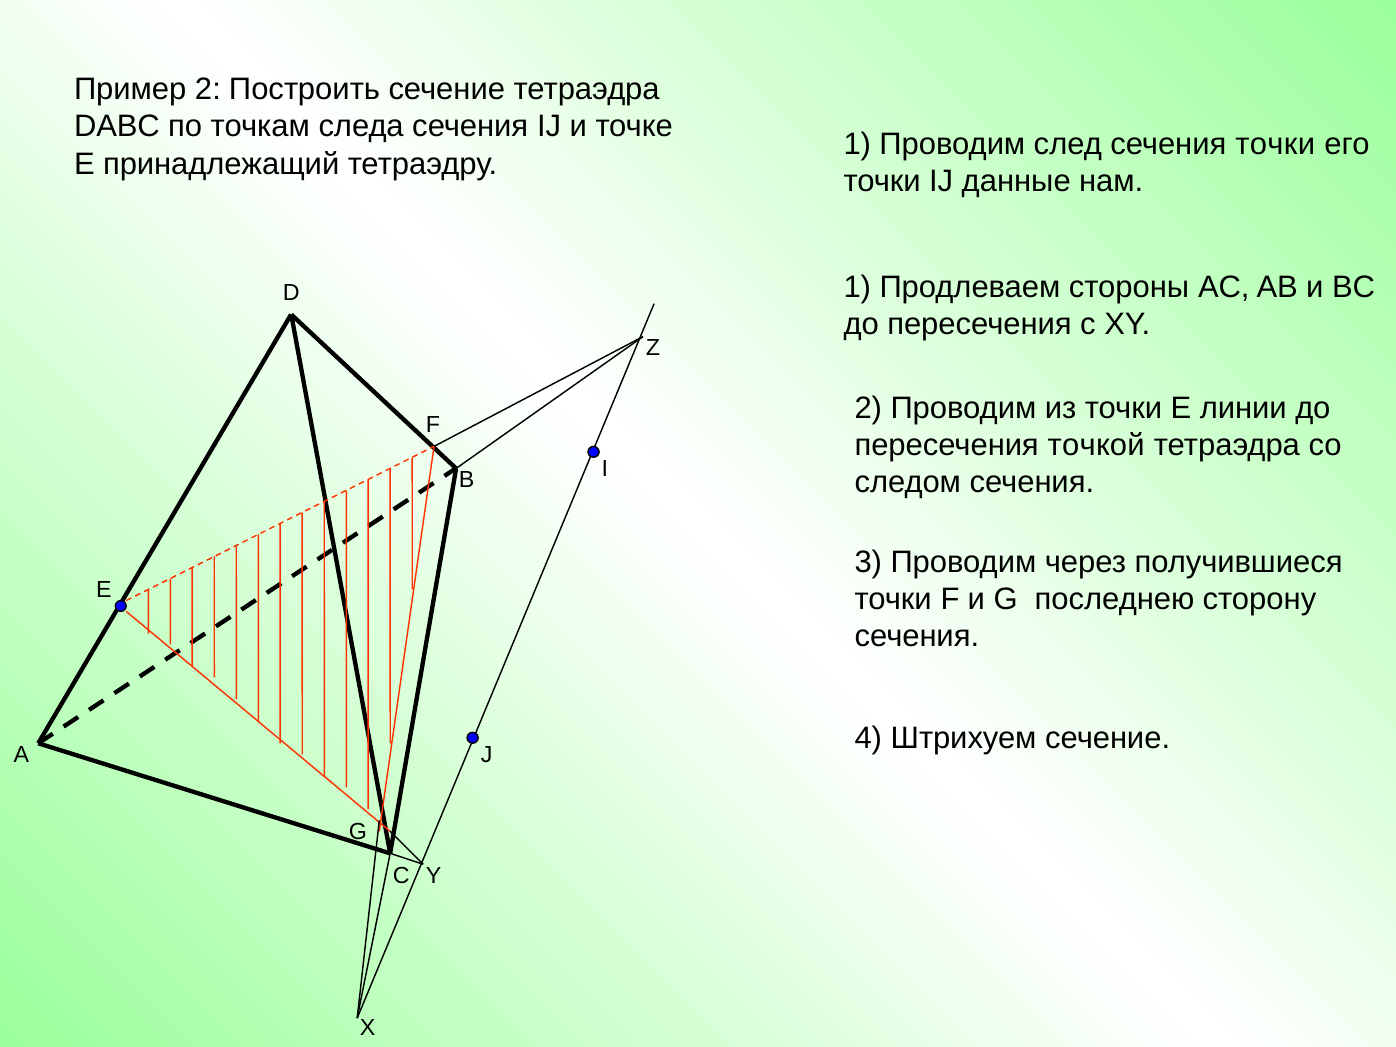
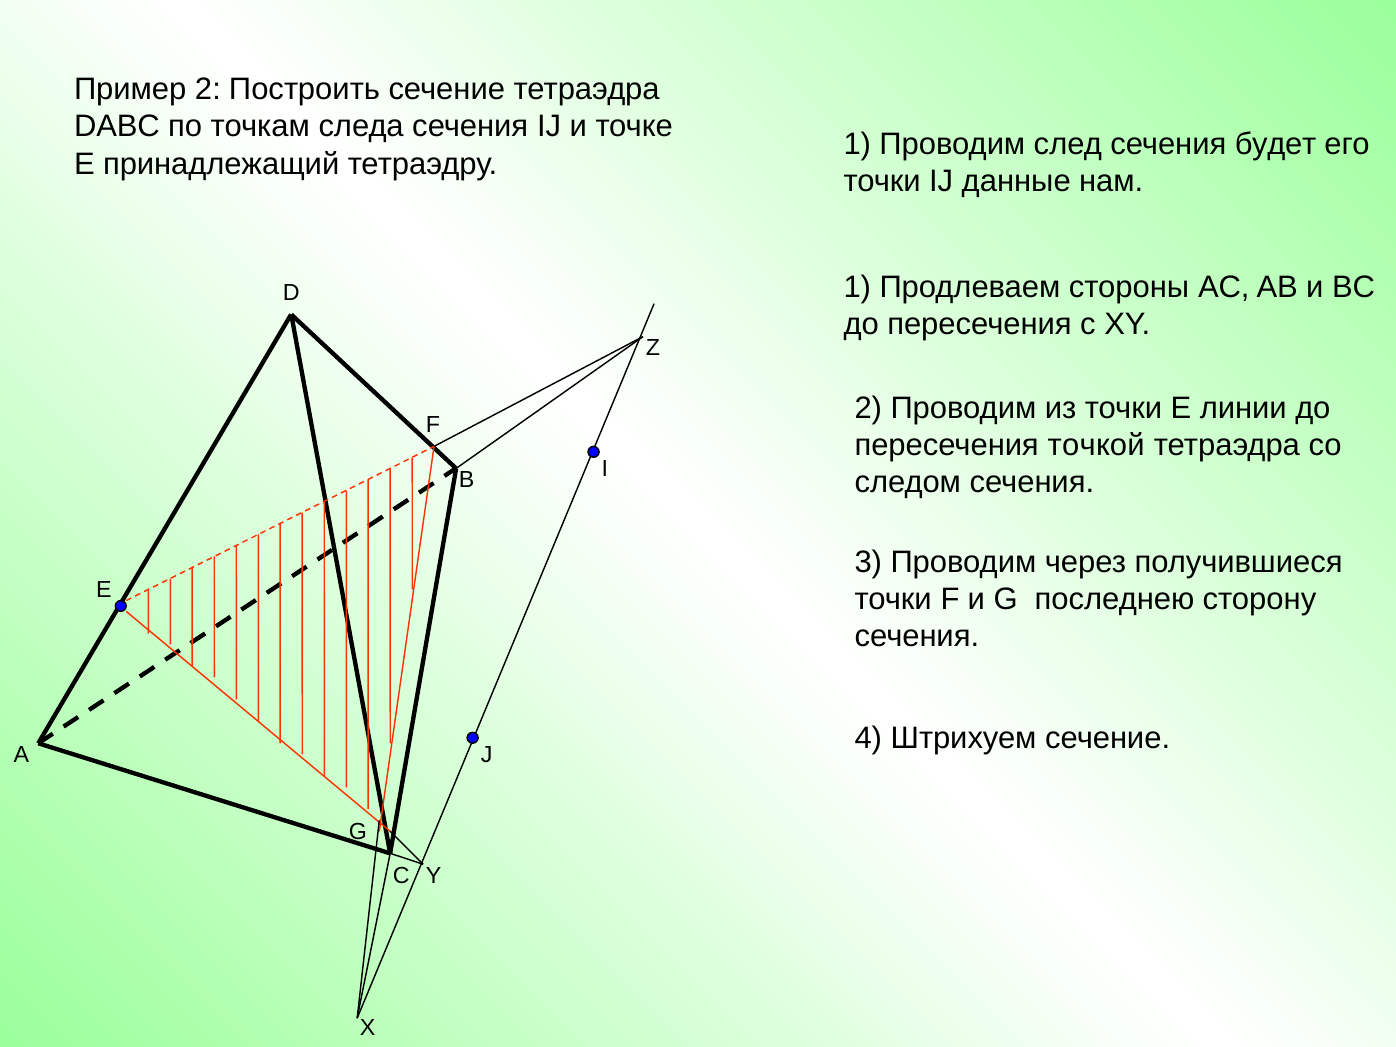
сечения точки: точки -> будет
